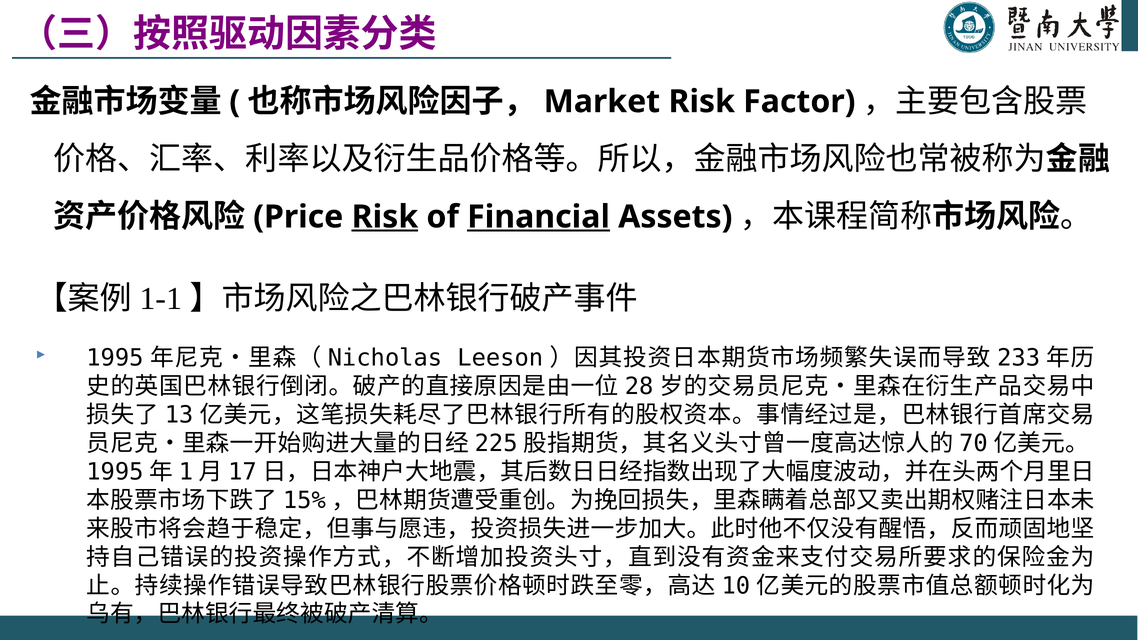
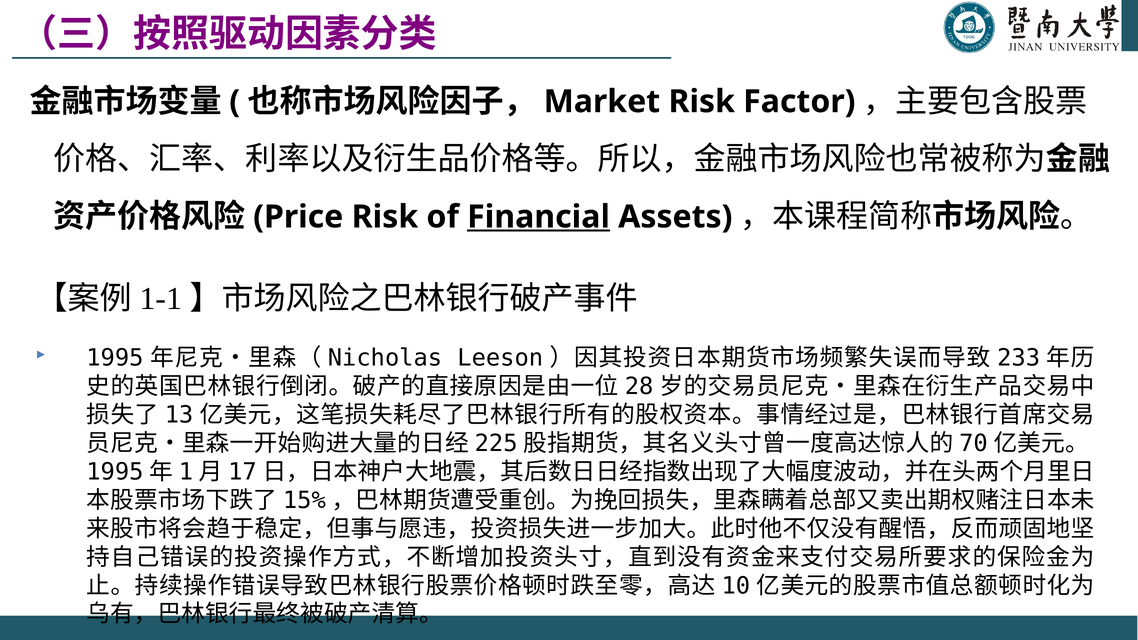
Risk at (385, 217) underline: present -> none
